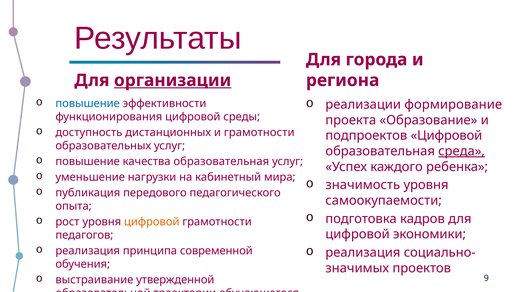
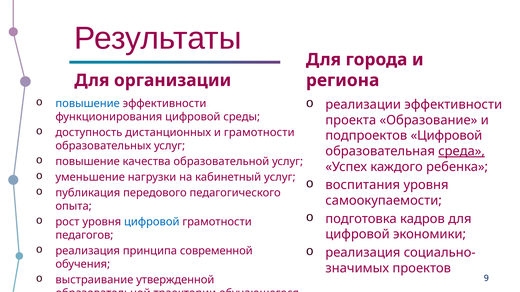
организации underline: present -> none
реализации формирование: формирование -> эффективности
качества образовательная: образовательная -> образовательной
кабинетный мира: мира -> услуг
значимость: значимость -> воспитания
цифровой at (152, 222) colour: orange -> blue
